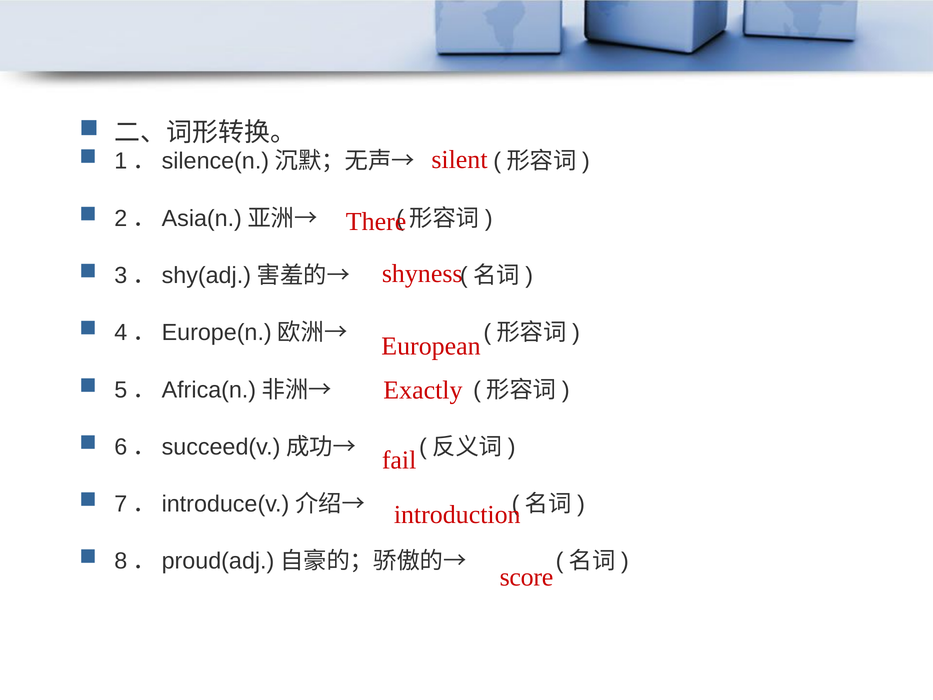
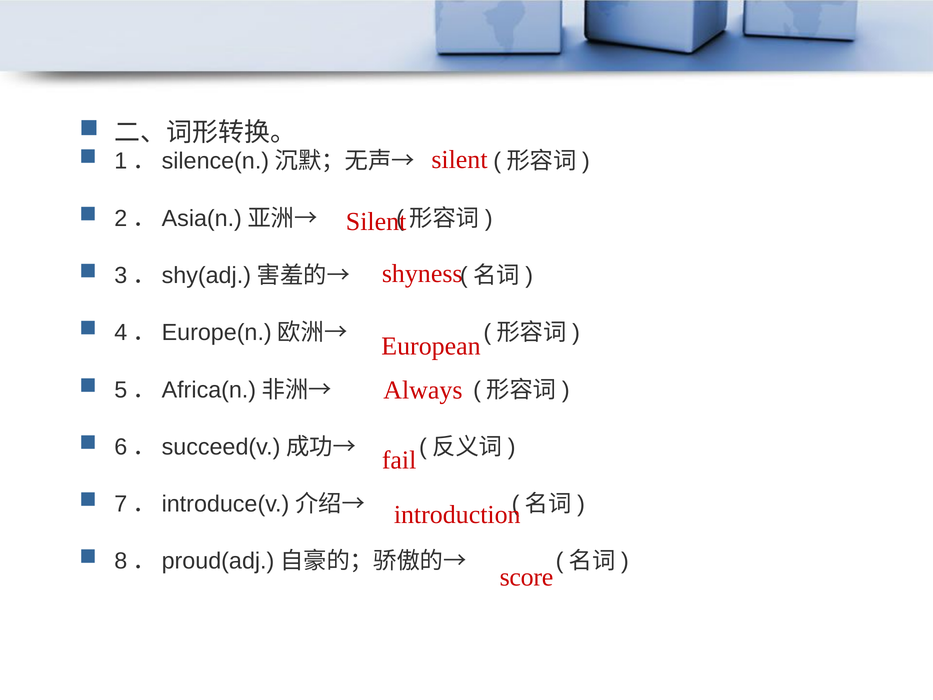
There at (376, 222): There -> Silent
Exactly: Exactly -> Always
